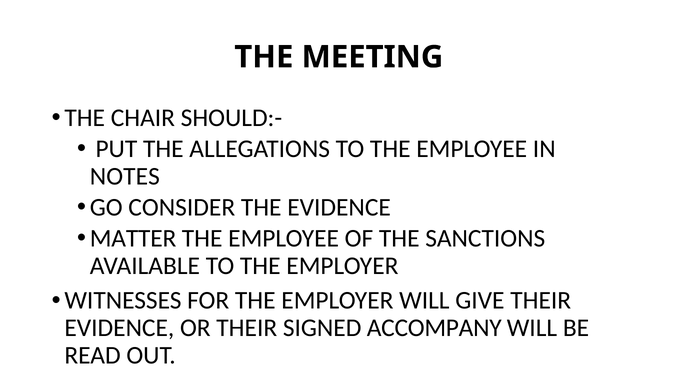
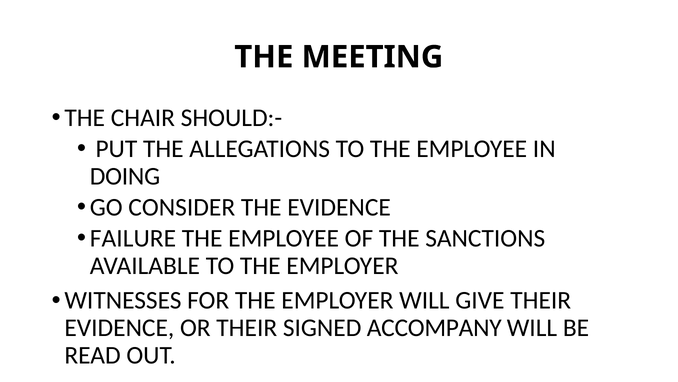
NOTES: NOTES -> DOING
MATTER: MATTER -> FAILURE
